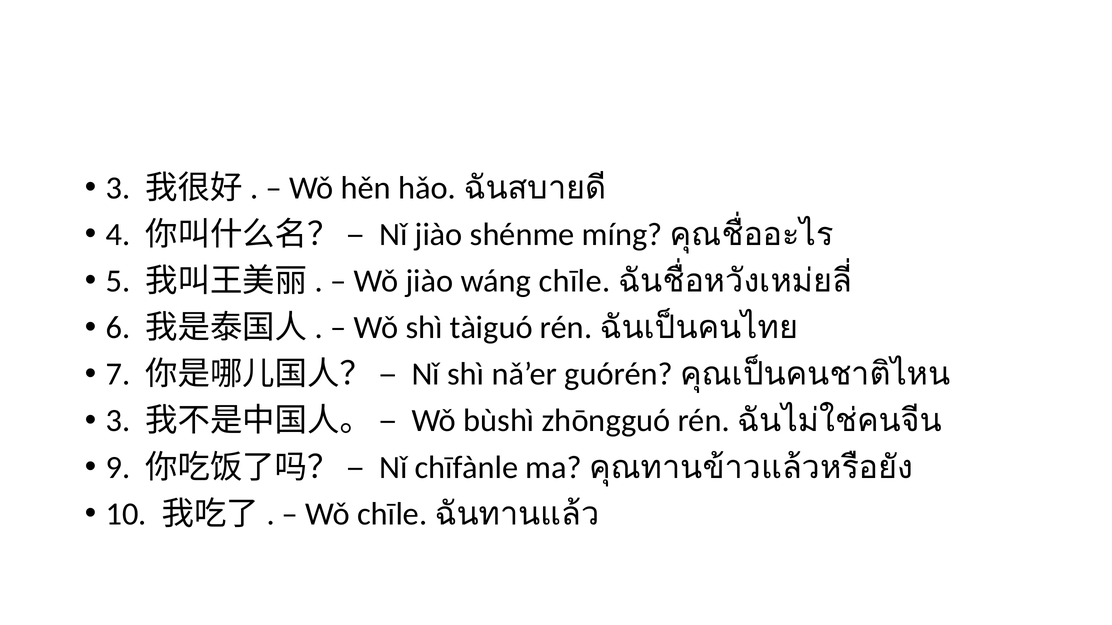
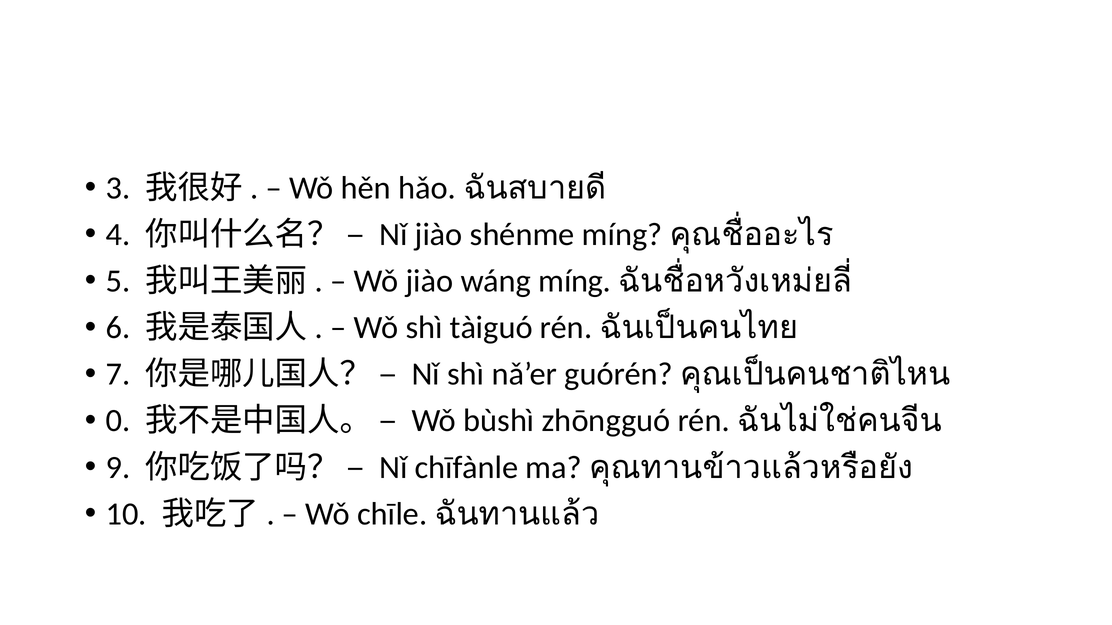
wáng chīle: chīle -> míng
3 at (118, 421): 3 -> 0
